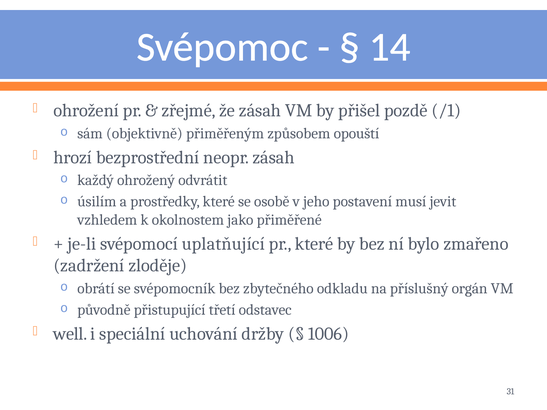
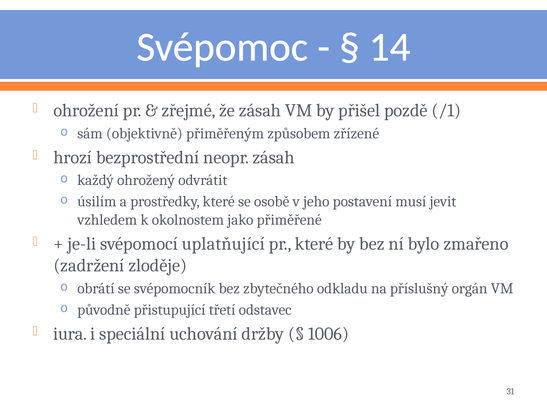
opouští: opouští -> zřízené
well: well -> iura
